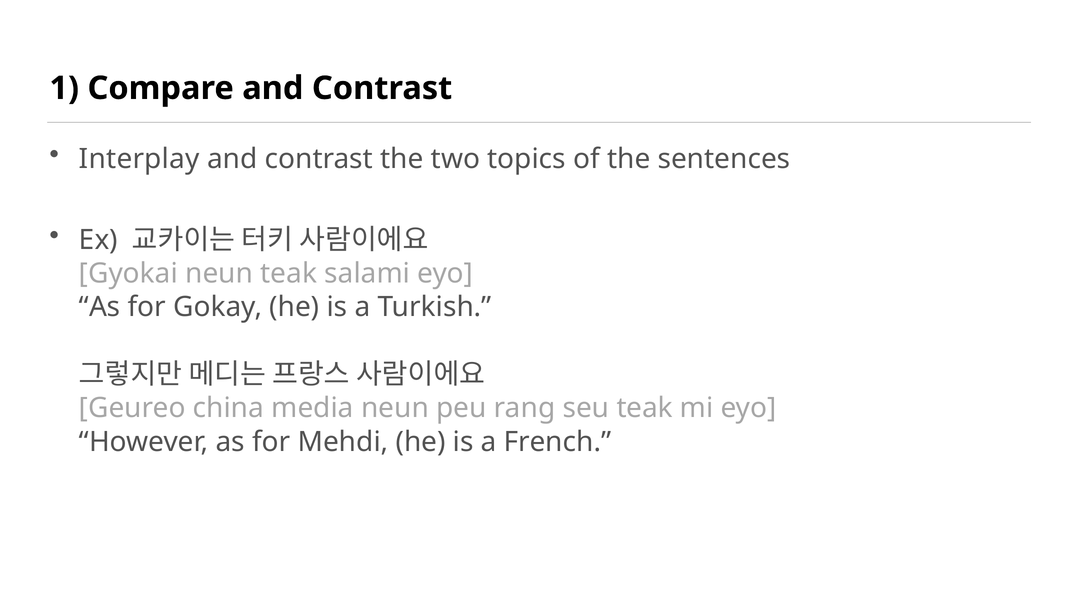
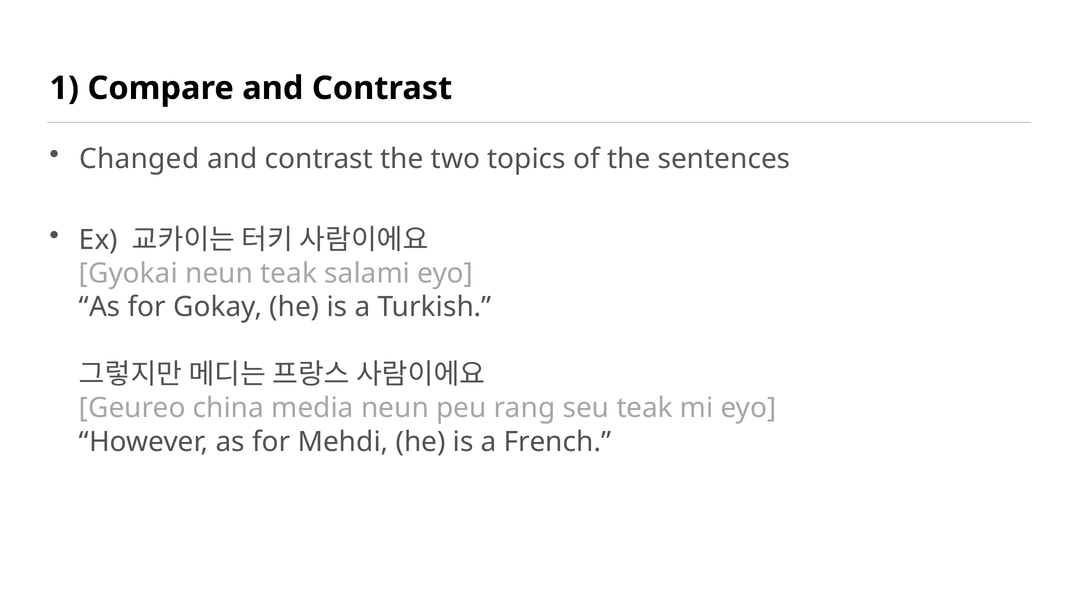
Interplay: Interplay -> Changed
